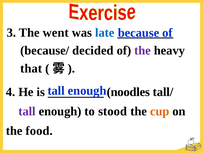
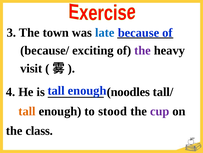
went: went -> town
decided: decided -> exciting
that: that -> visit
tall at (27, 111) colour: purple -> orange
cup colour: orange -> purple
food: food -> class
